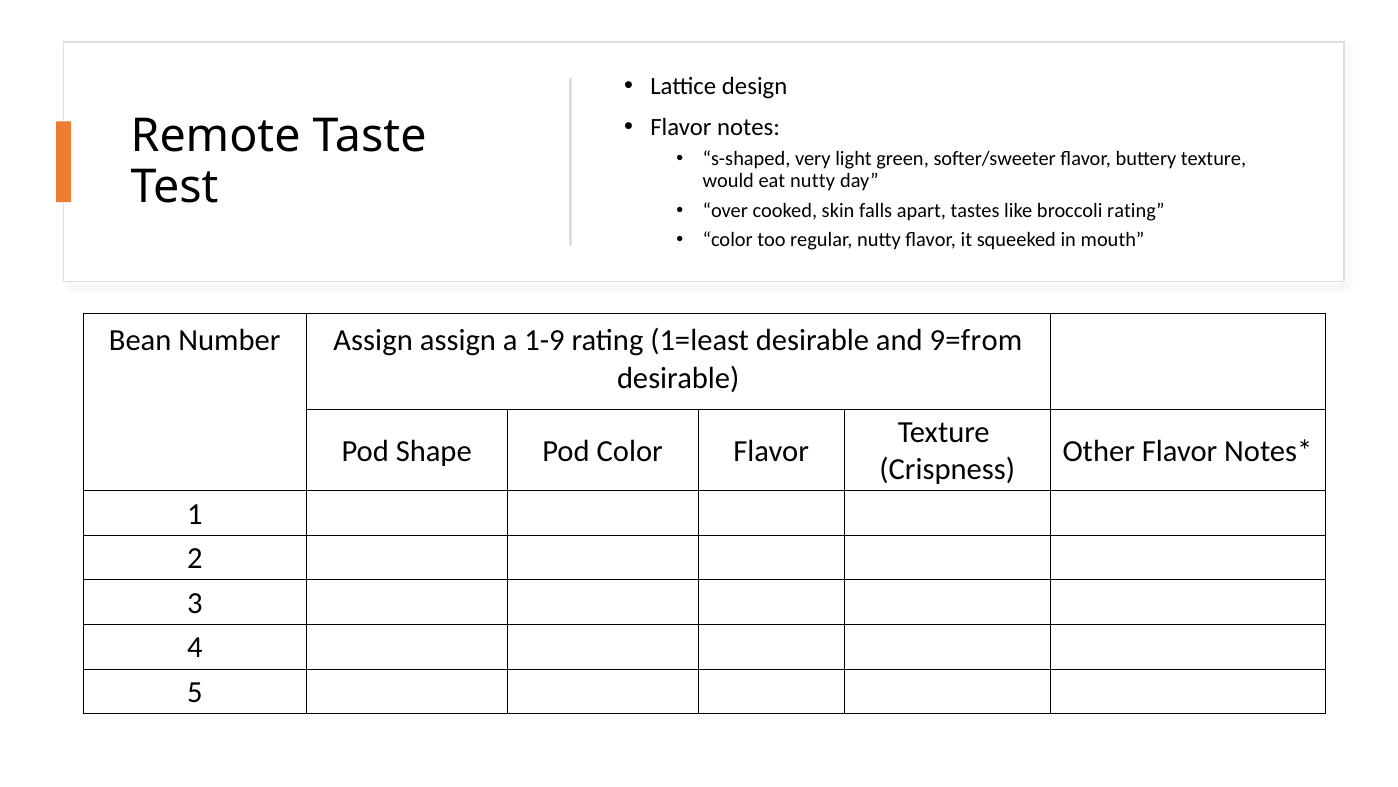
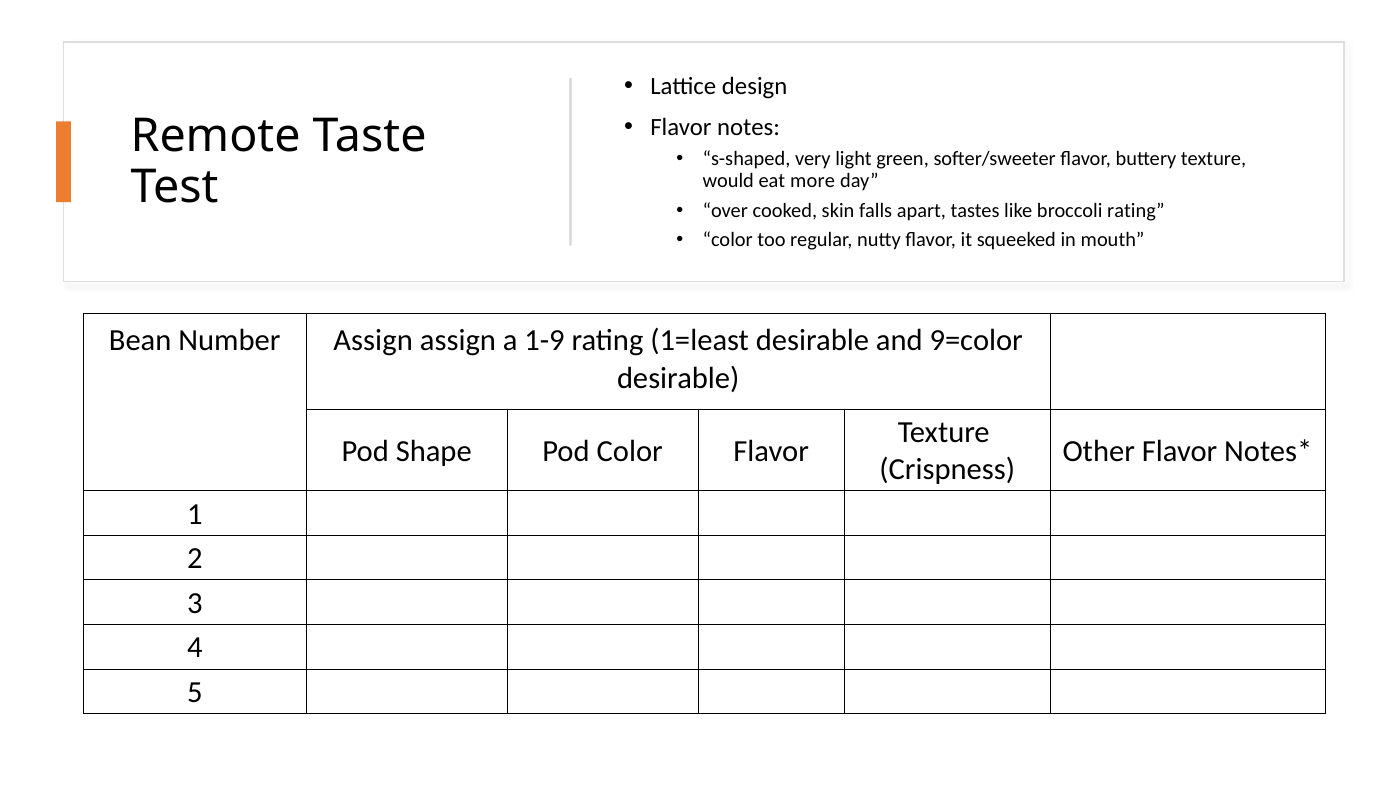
eat nutty: nutty -> more
9=from: 9=from -> 9=color
